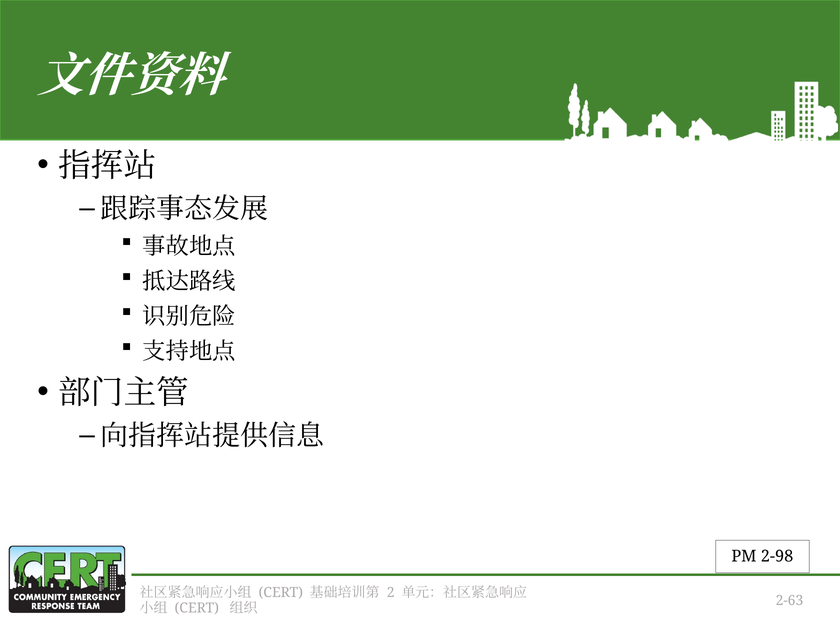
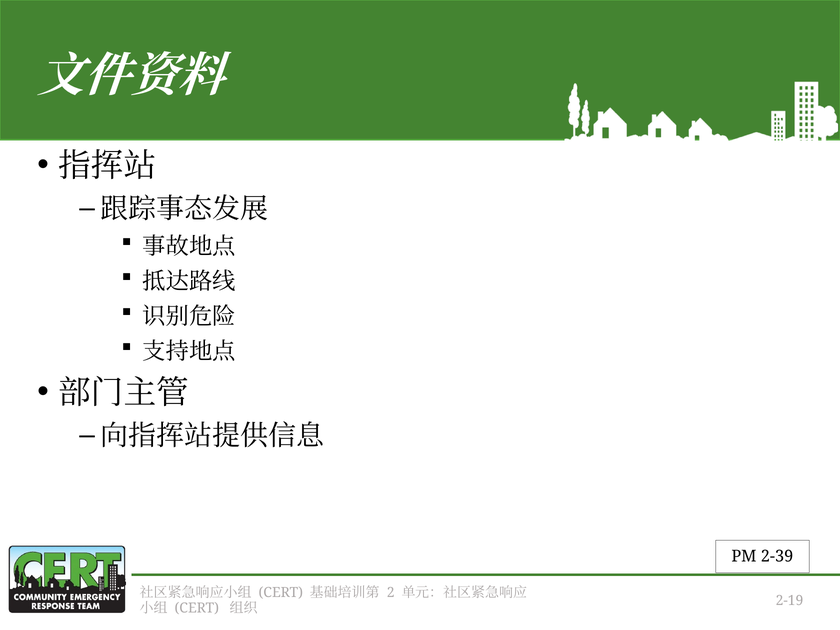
2-98: 2-98 -> 2-39
2-63: 2-63 -> 2-19
